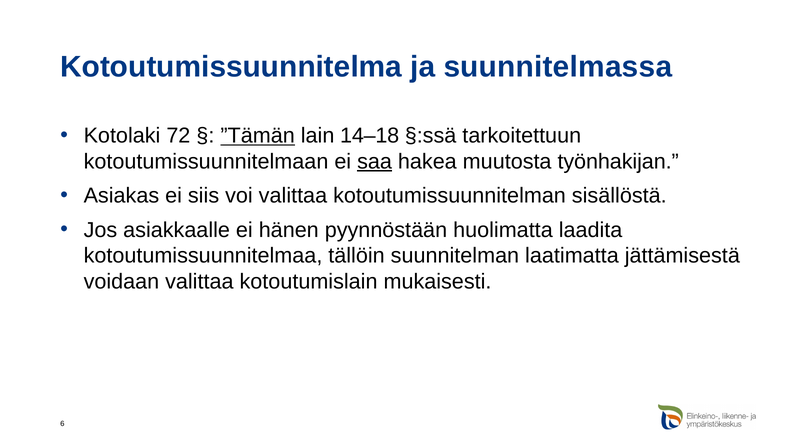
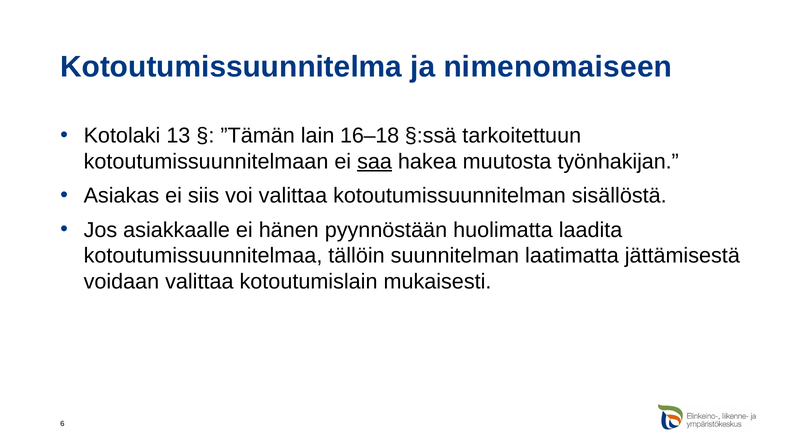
suunnitelmassa: suunnitelmassa -> nimenomaiseen
72: 72 -> 13
”Tämän underline: present -> none
14–18: 14–18 -> 16–18
